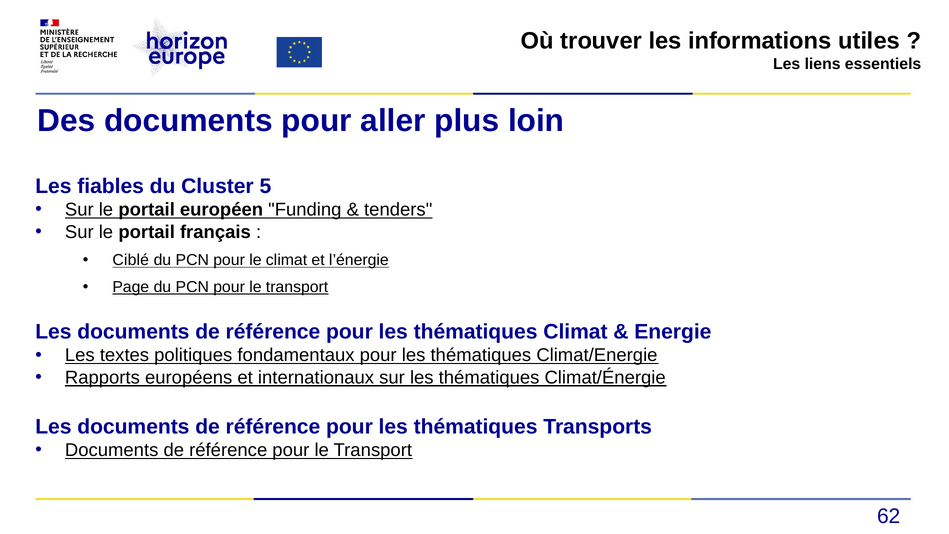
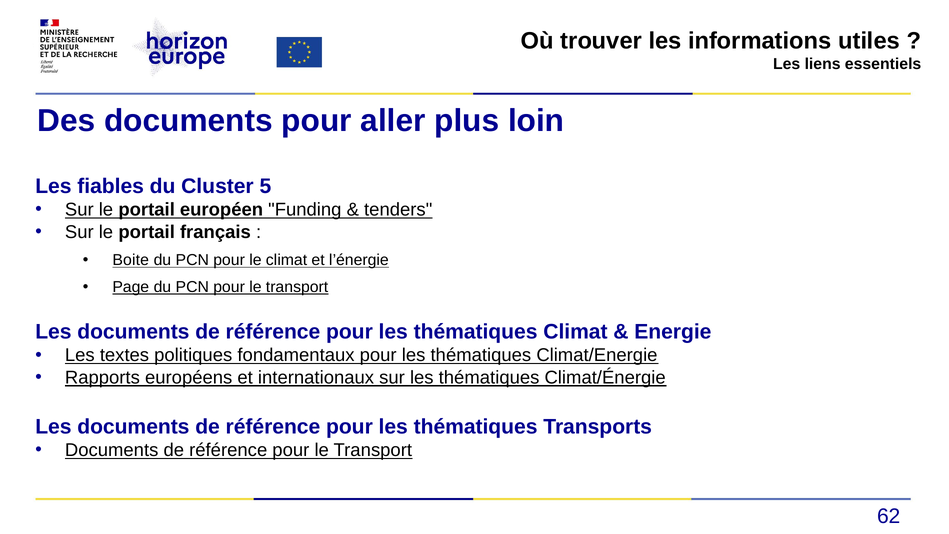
Ciblé: Ciblé -> Boite
